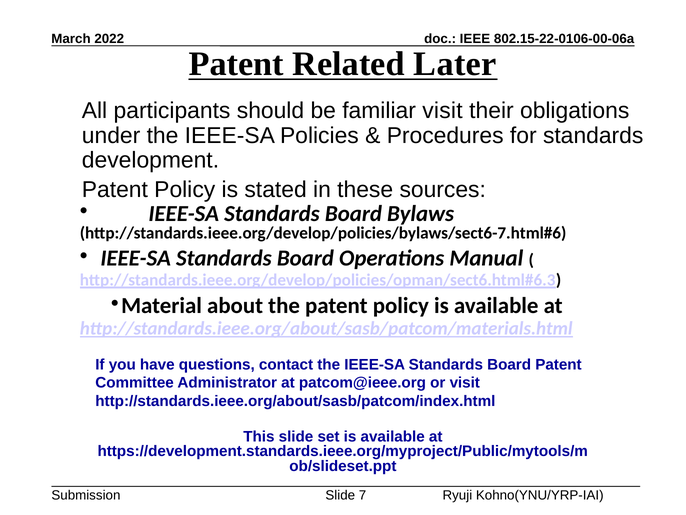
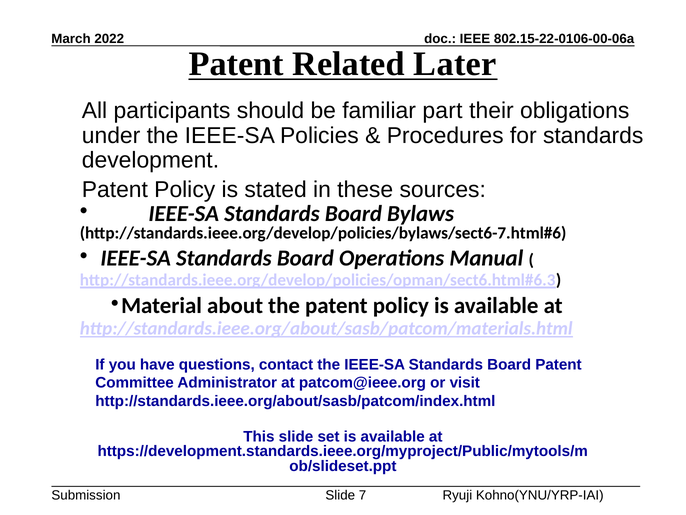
familiar visit: visit -> part
